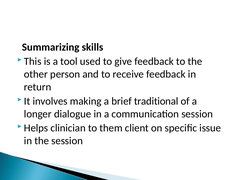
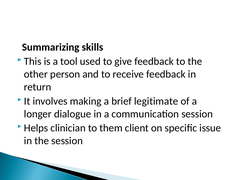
traditional: traditional -> legitimate
